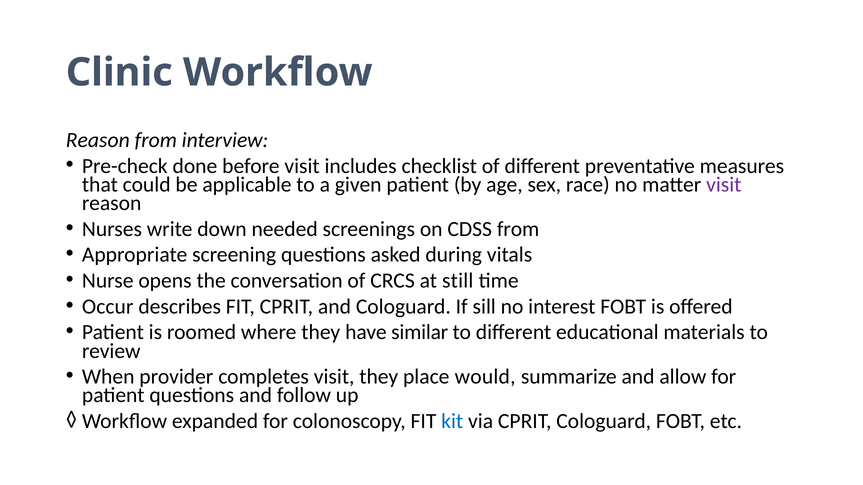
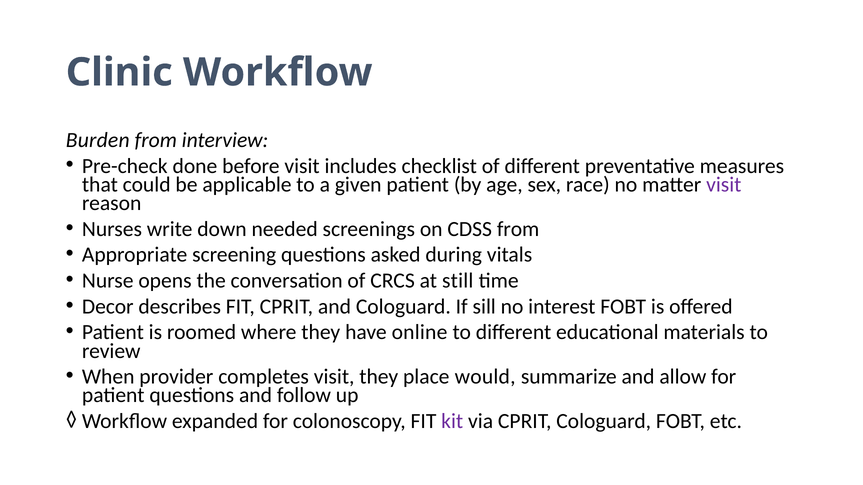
Reason at (98, 140): Reason -> Burden
Occur: Occur -> Decor
similar: similar -> online
kit colour: blue -> purple
